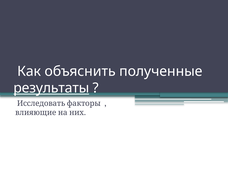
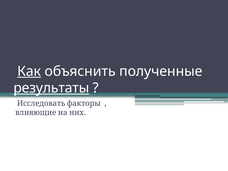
Как underline: none -> present
